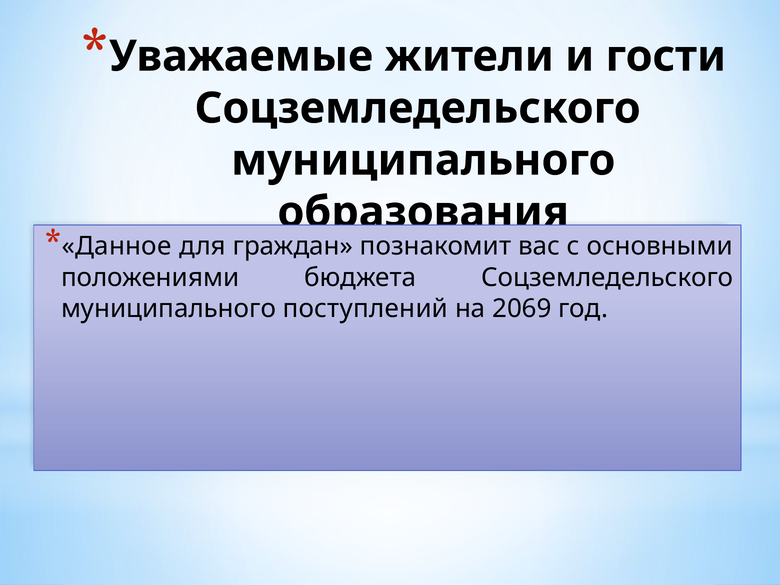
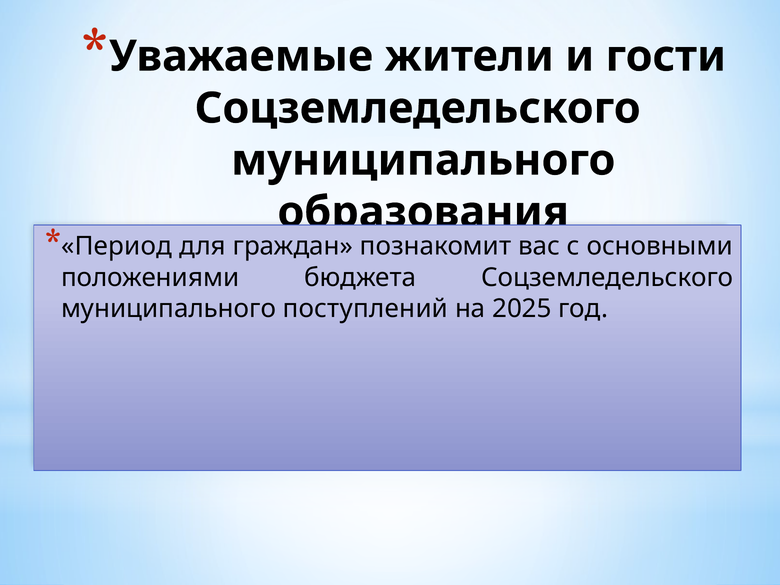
Данное: Данное -> Период
2069: 2069 -> 2025
